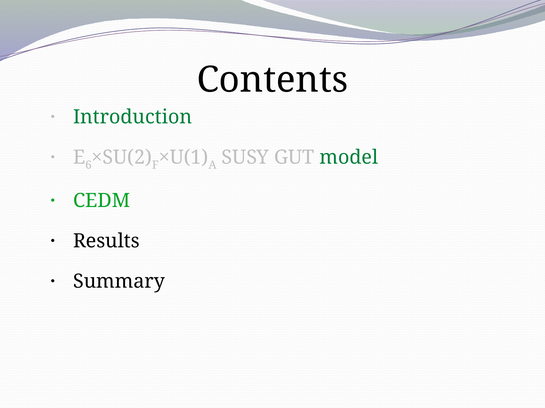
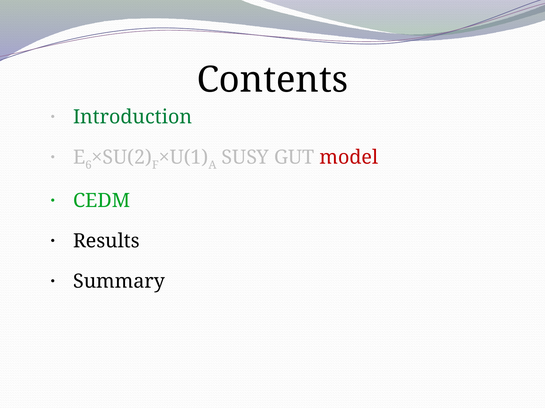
model colour: green -> red
